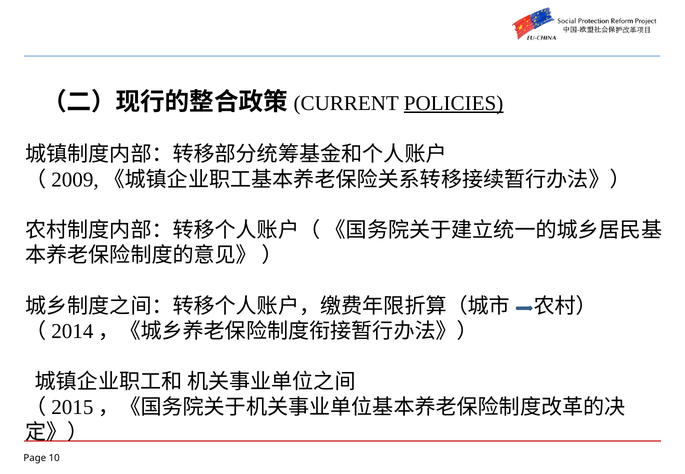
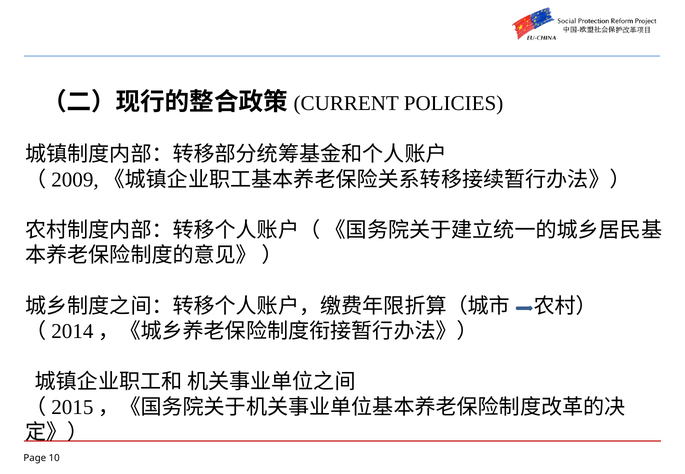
POLICIES underline: present -> none
